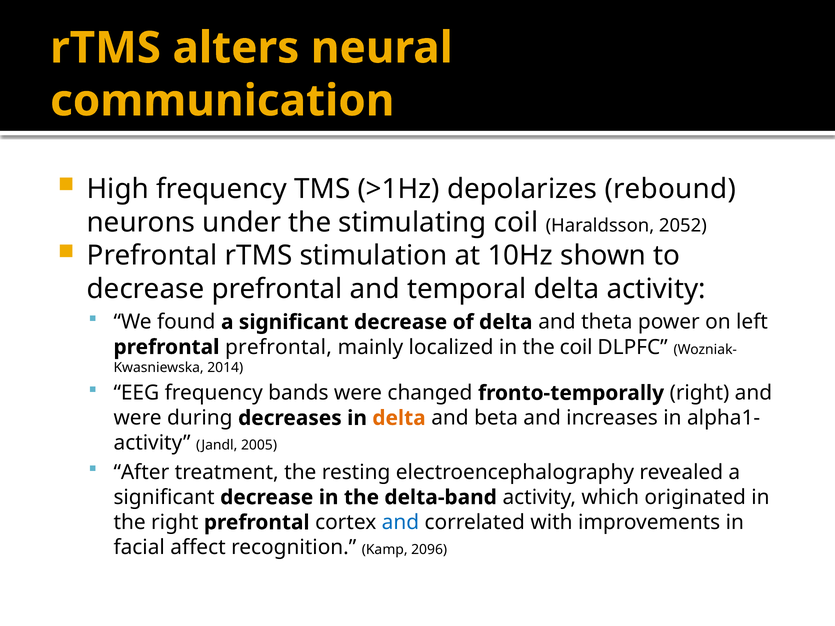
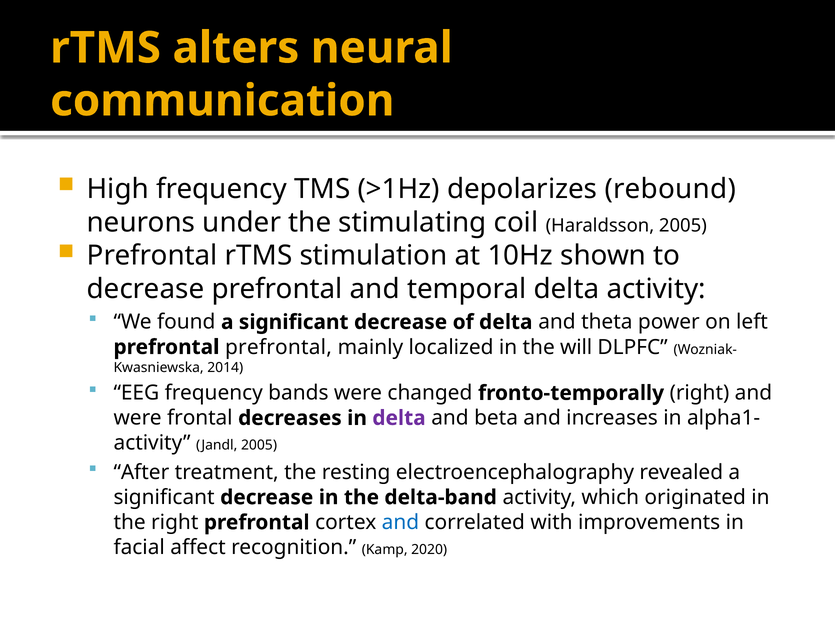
Haraldsson 2052: 2052 -> 2005
the coil: coil -> will
during: during -> frontal
delta at (399, 418) colour: orange -> purple
2096: 2096 -> 2020
